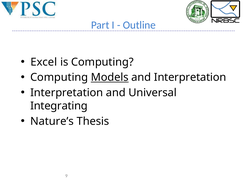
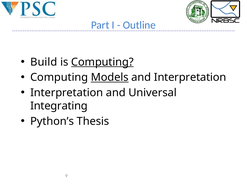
Excel: Excel -> Build
Computing at (102, 62) underline: none -> present
Nature’s: Nature’s -> Python’s
